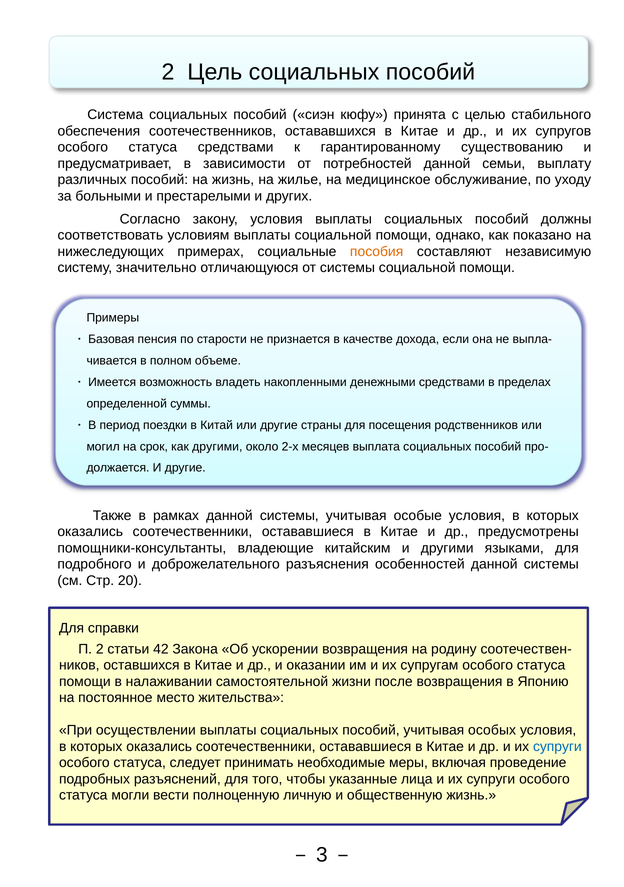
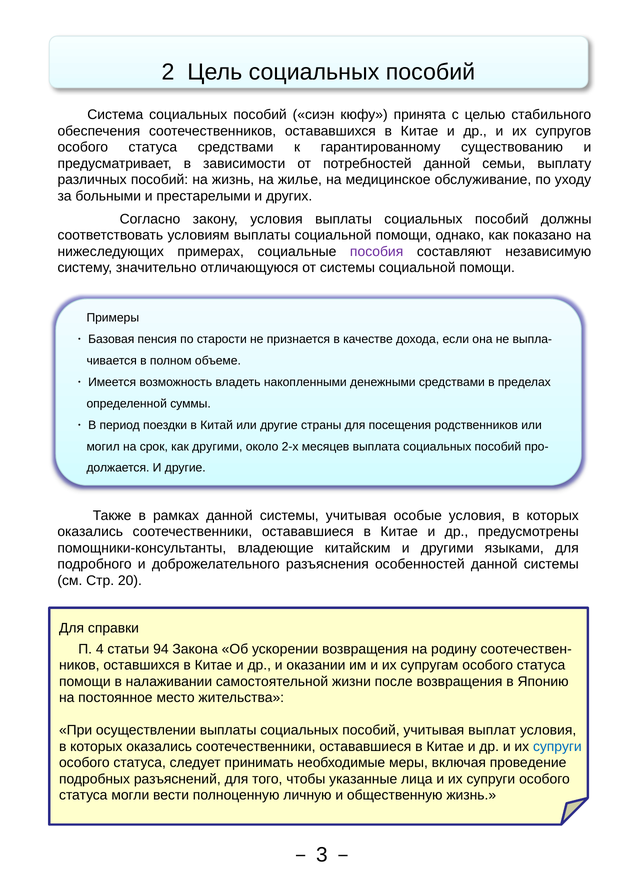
пособия colour: orange -> purple
П 2: 2 -> 4
42: 42 -> 94
особых: особых -> выплат
